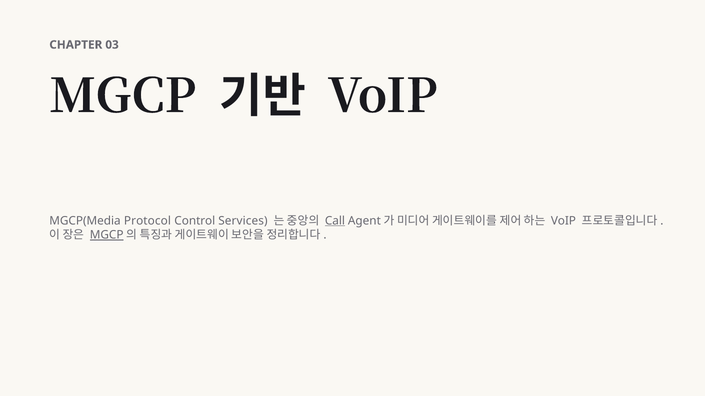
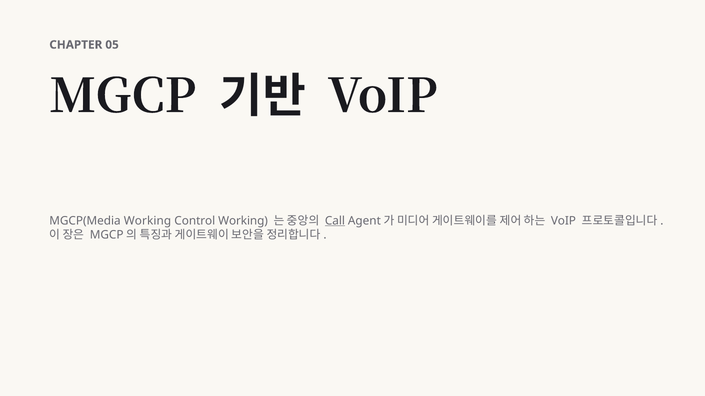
03: 03 -> 05
MGCP(Media Protocol: Protocol -> Working
Control Services: Services -> Working
MGCP at (107, 235) underline: present -> none
